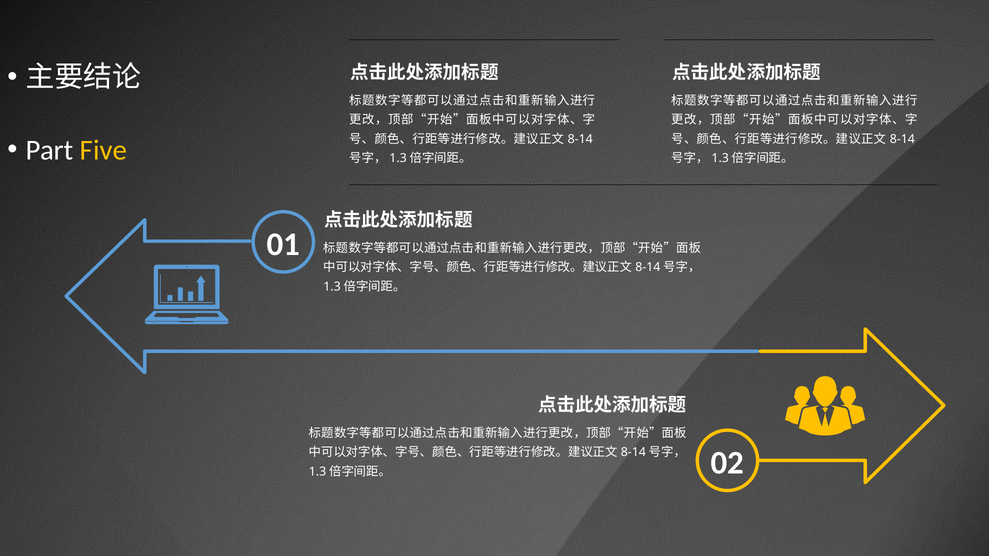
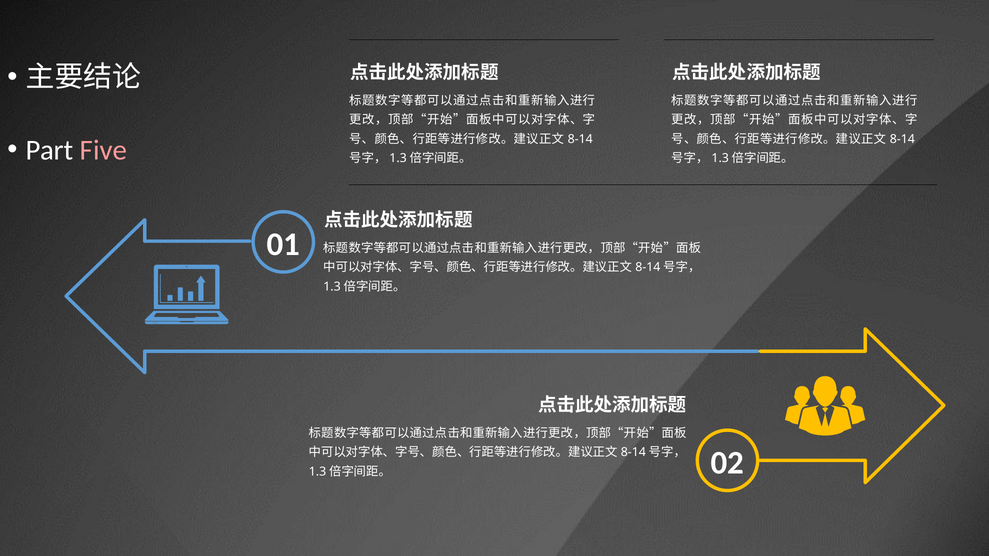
Five colour: yellow -> pink
